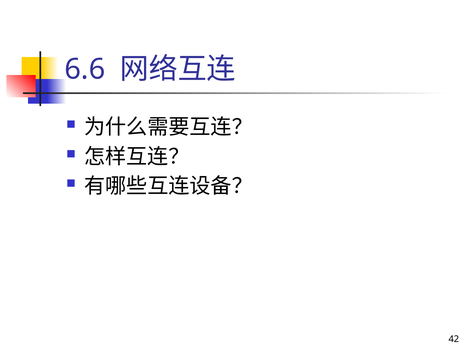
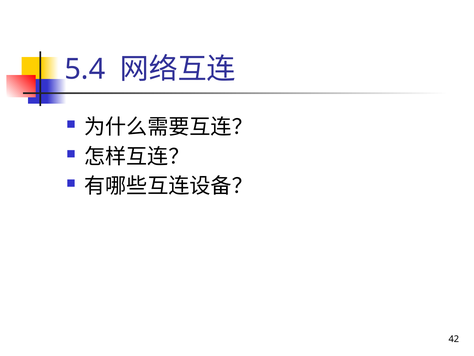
6.6: 6.6 -> 5.4
